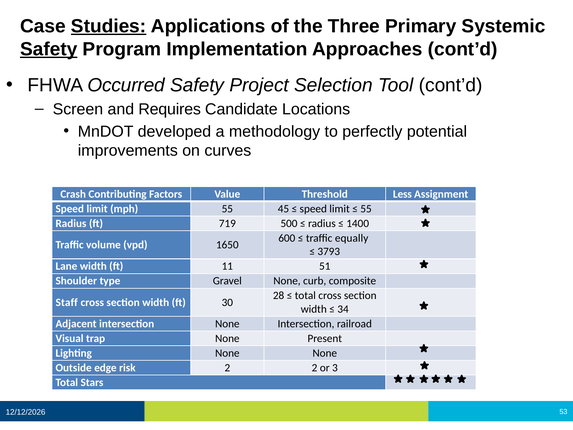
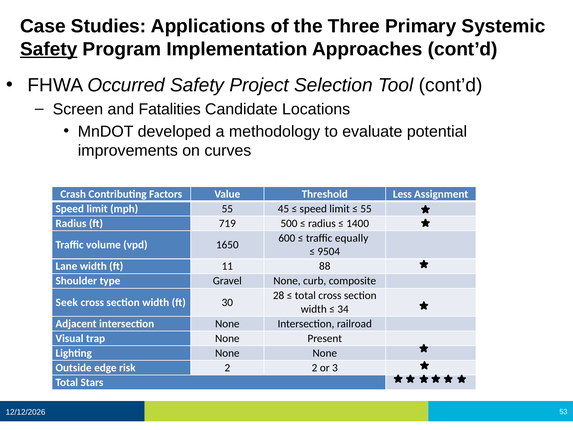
Studies underline: present -> none
Requires: Requires -> Fatalities
perfectly: perfectly -> evaluate
3793: 3793 -> 9504
51: 51 -> 88
Staff: Staff -> Seek
